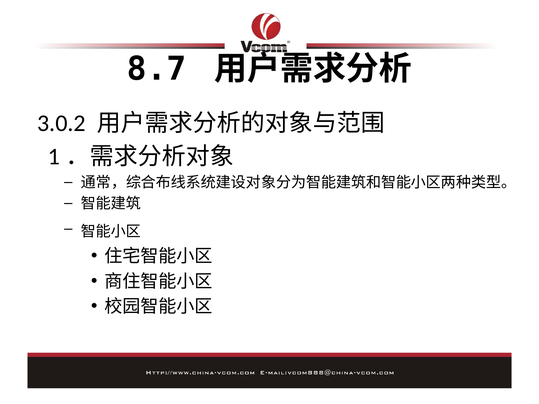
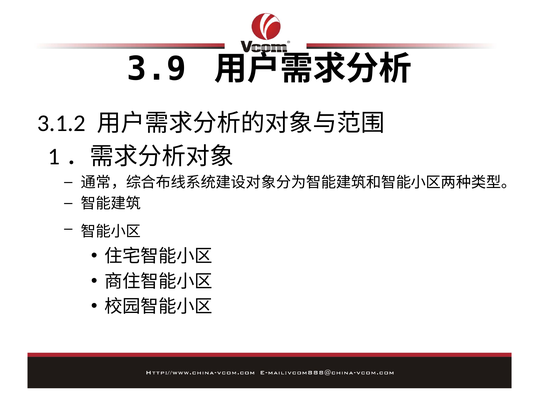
8.7: 8.7 -> 3.9
3.0.2: 3.0.2 -> 3.1.2
